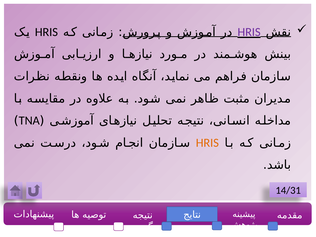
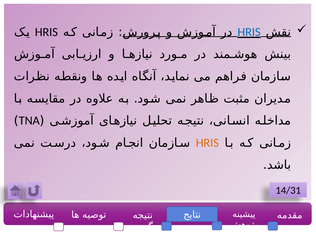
HRIS at (249, 32) colour: purple -> blue
